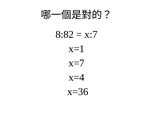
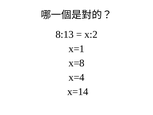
8:82: 8:82 -> 8:13
x:7: x:7 -> x:2
x=7: x=7 -> x=8
x=36: x=36 -> x=14
